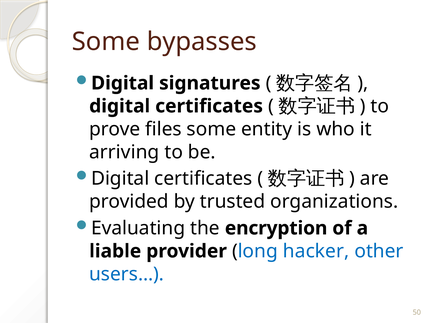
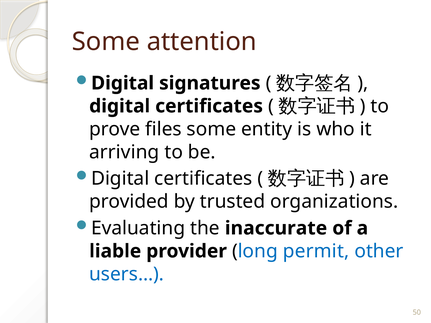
bypasses: bypasses -> attention
encryption: encryption -> inaccurate
hacker: hacker -> permit
